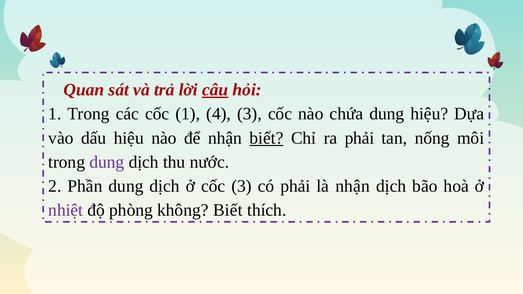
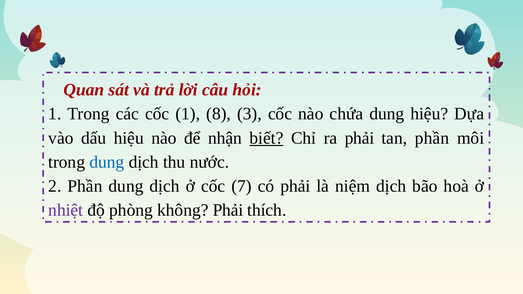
câu underline: present -> none
4: 4 -> 8
tan nống: nống -> phần
dung at (107, 162) colour: purple -> blue
cốc 3: 3 -> 7
là nhận: nhận -> niệm
không Biết: Biết -> Phải
